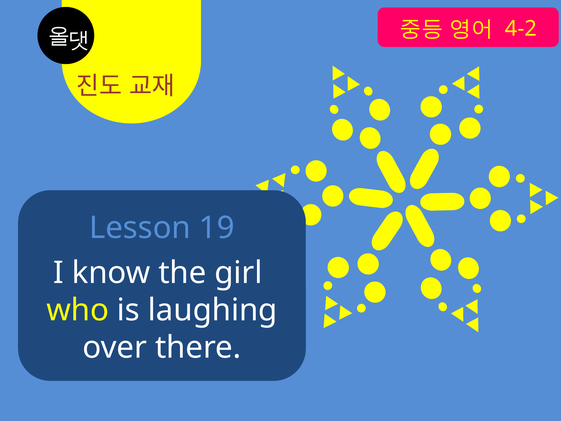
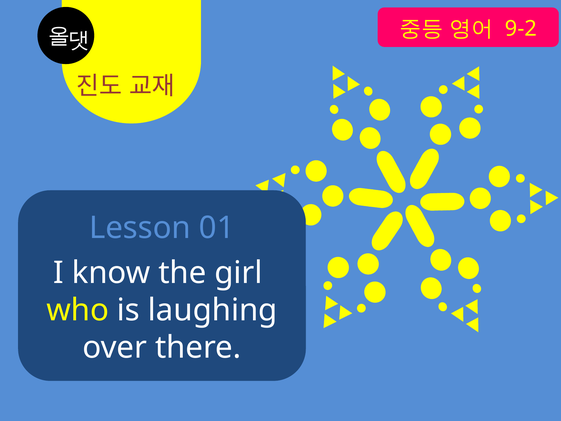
4-2: 4-2 -> 9-2
19: 19 -> 01
